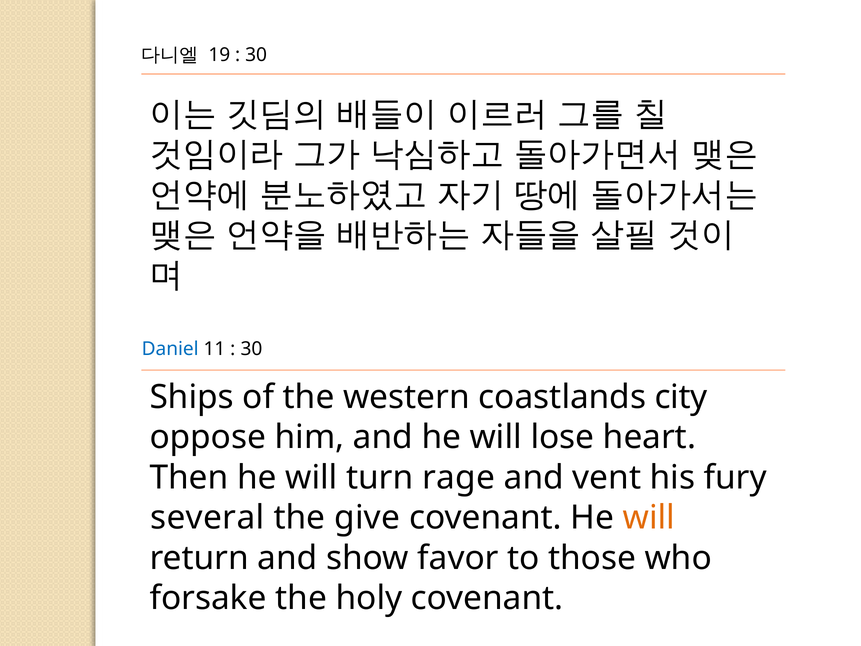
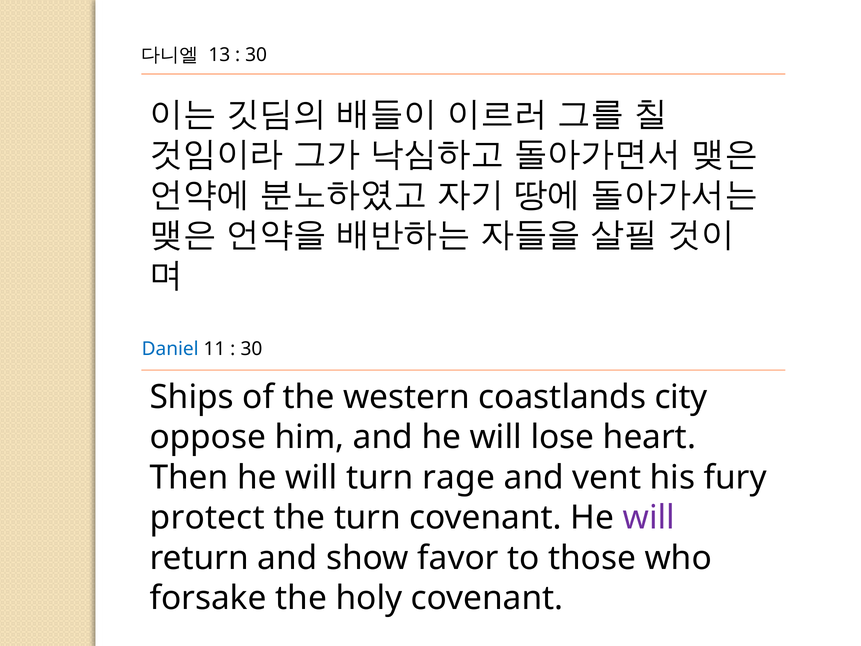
19: 19 -> 13
several: several -> protect
the give: give -> turn
will at (649, 518) colour: orange -> purple
